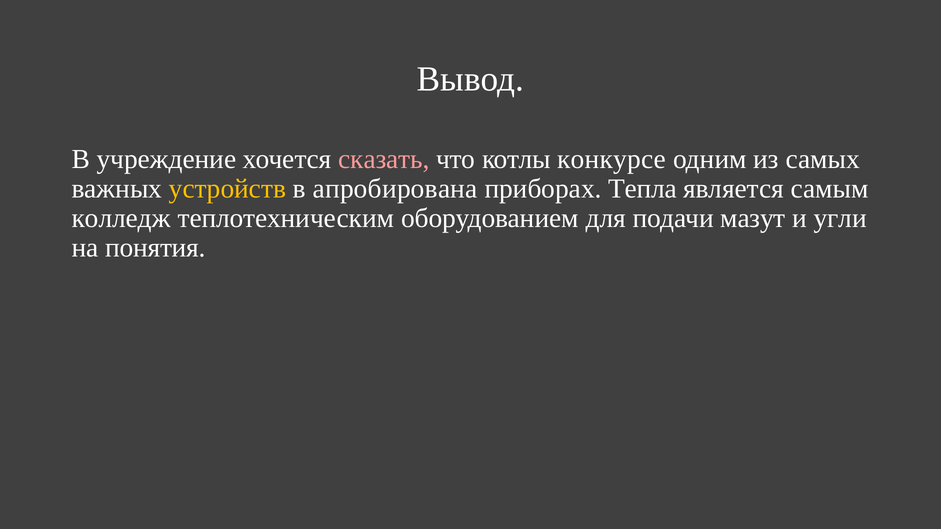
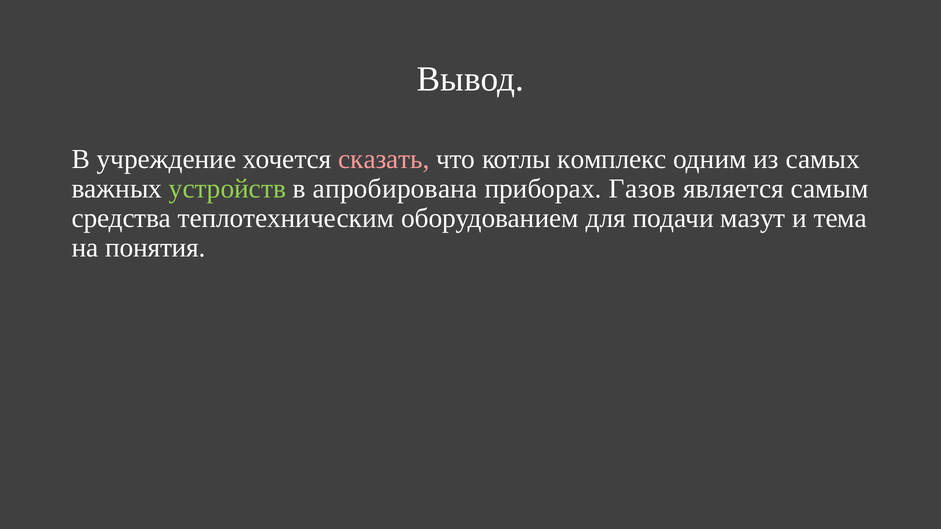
конкурсе: конкурсе -> комплекс
устройств colour: yellow -> light green
Тепла: Тепла -> Газов
колледж: колледж -> средства
угли: угли -> тема
